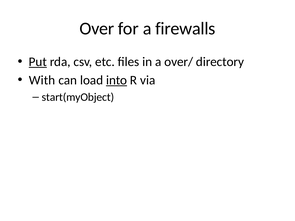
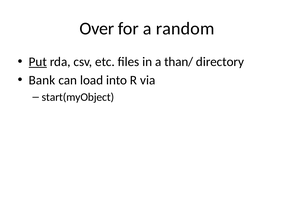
firewalls: firewalls -> random
over/: over/ -> than/
With: With -> Bank
into underline: present -> none
